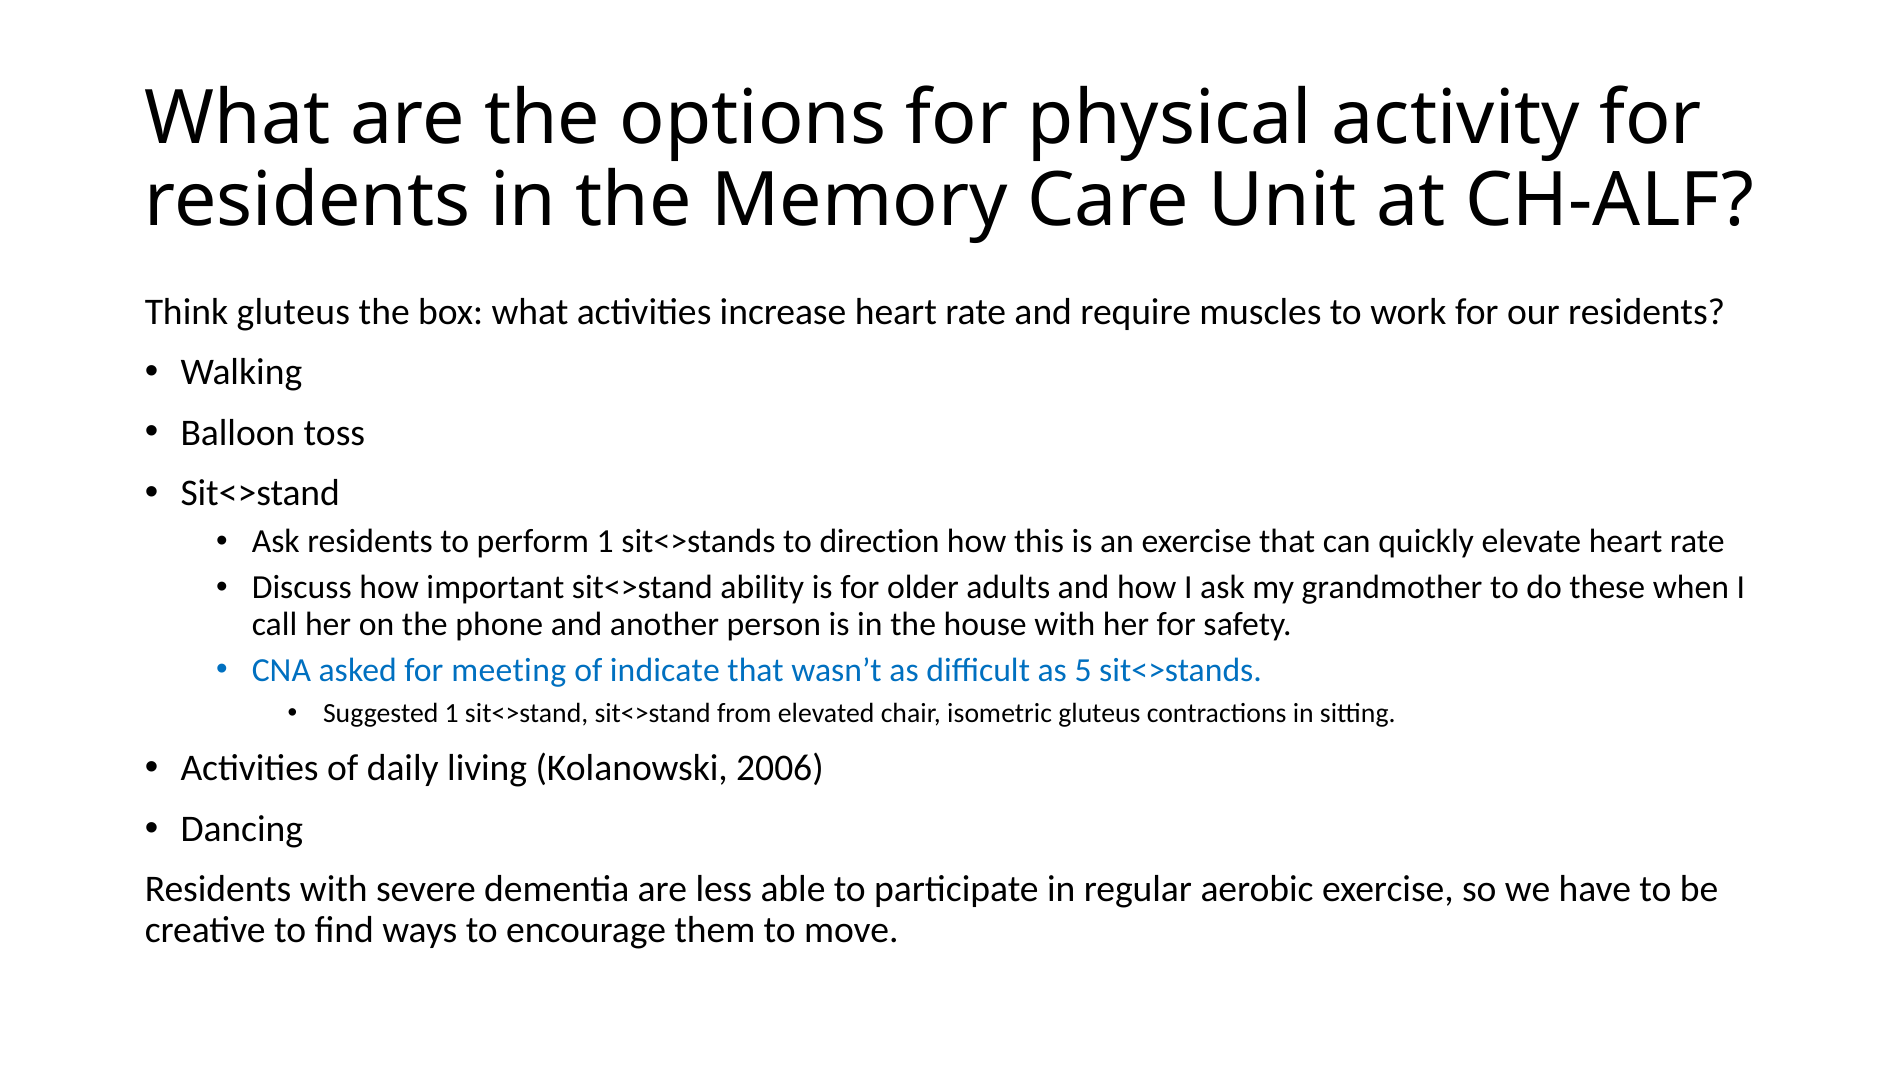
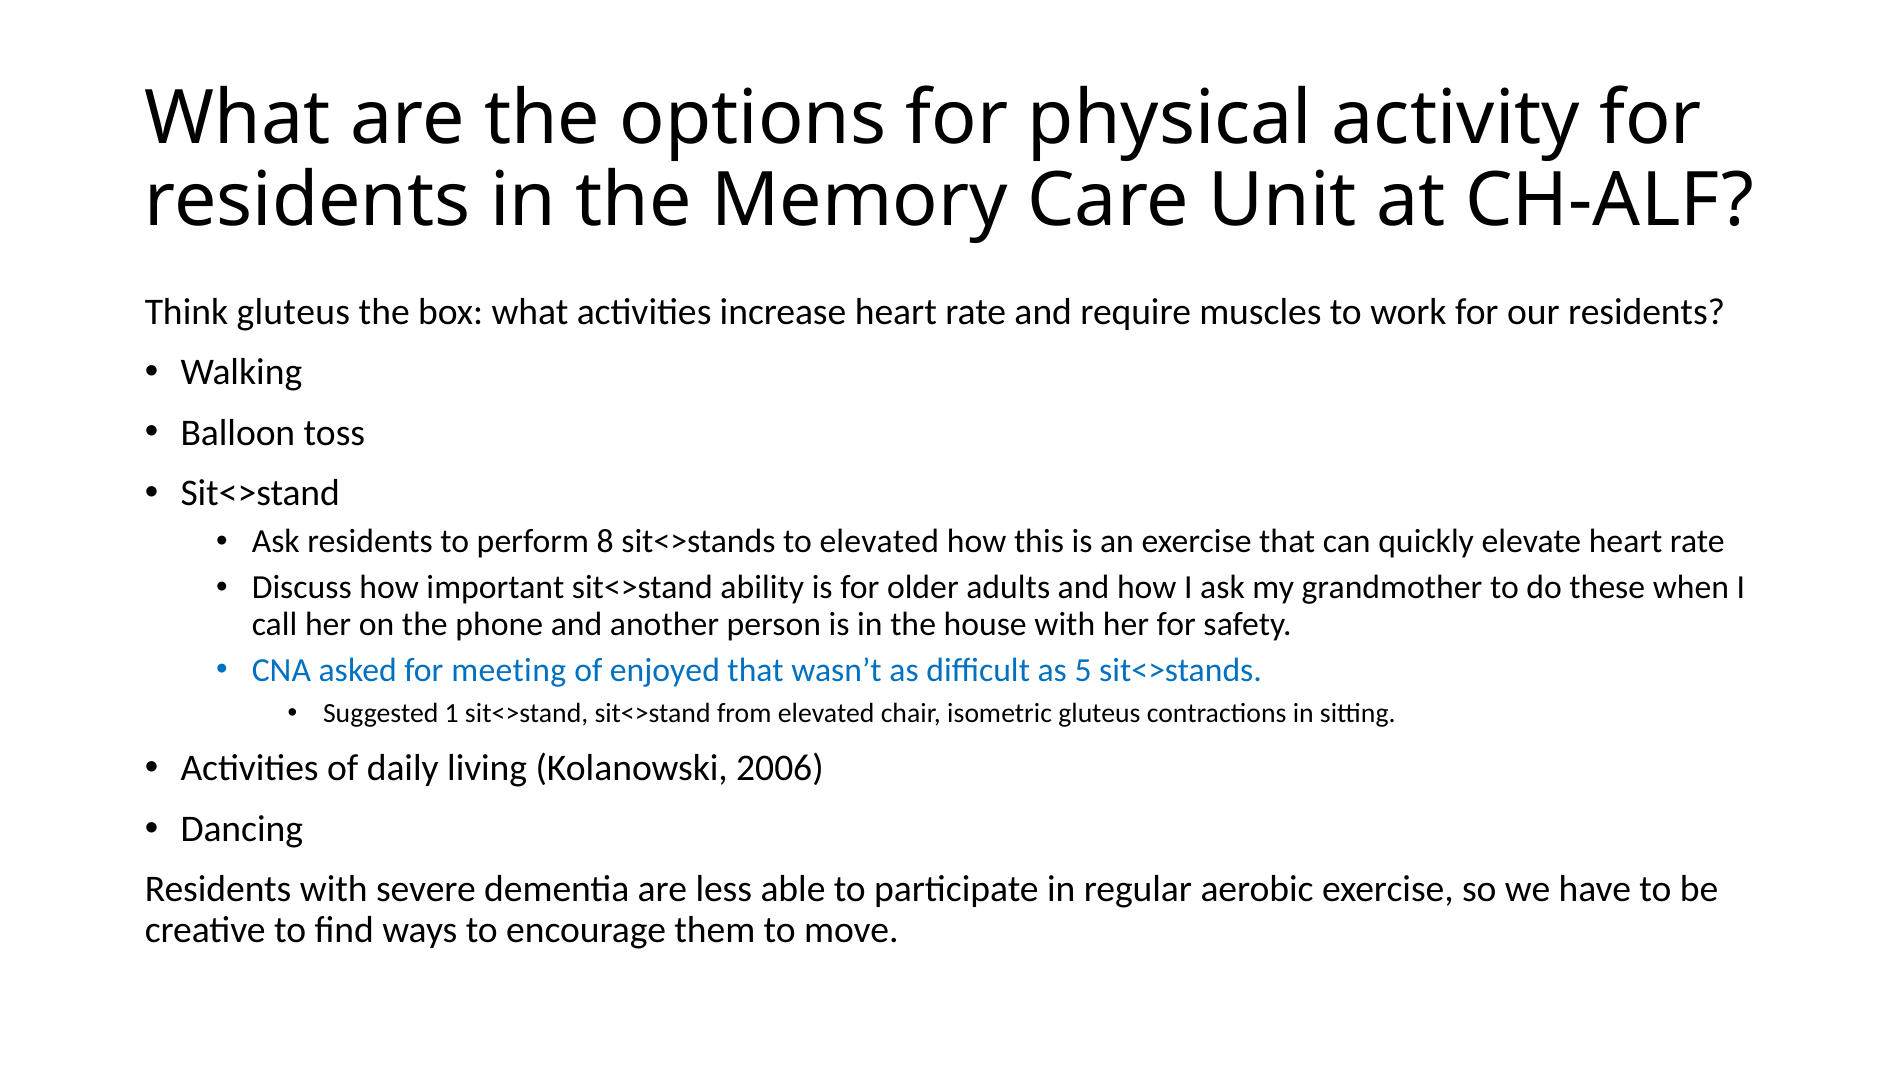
perform 1: 1 -> 8
to direction: direction -> elevated
indicate: indicate -> enjoyed
